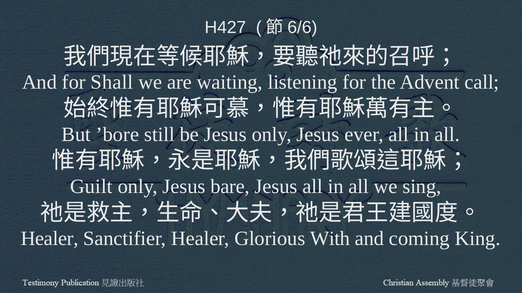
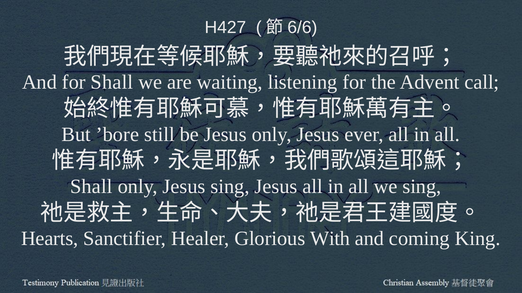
Guilt at (91, 187): Guilt -> Shall
Jesus bare: bare -> sing
Healer at (50, 239): Healer -> Hearts
